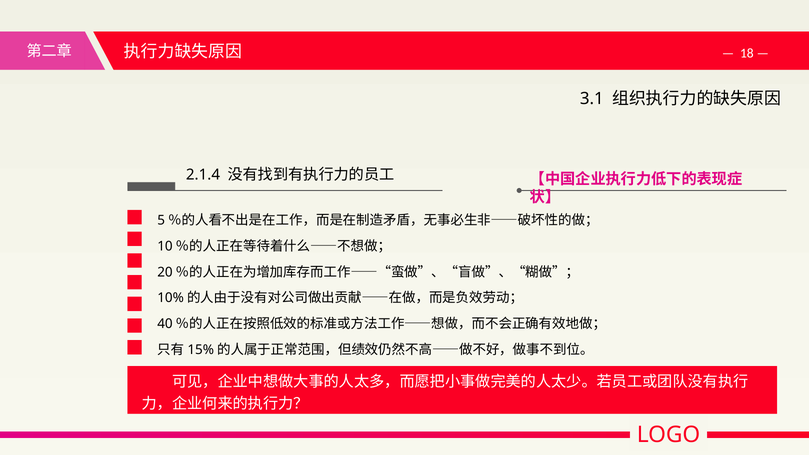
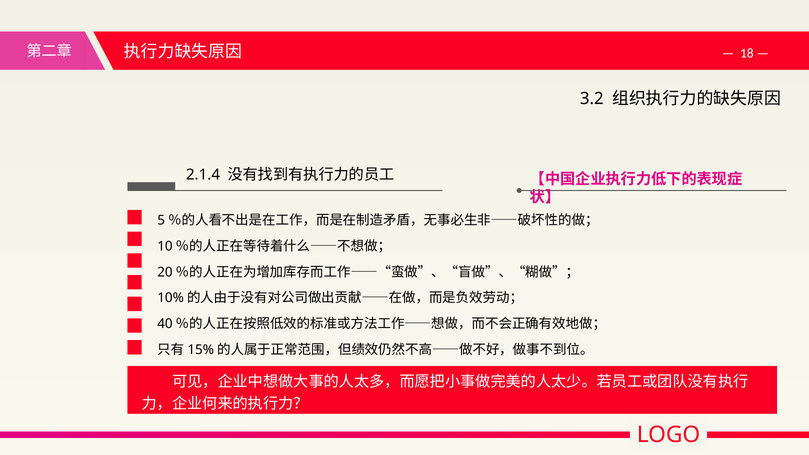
3.1: 3.1 -> 3.2
